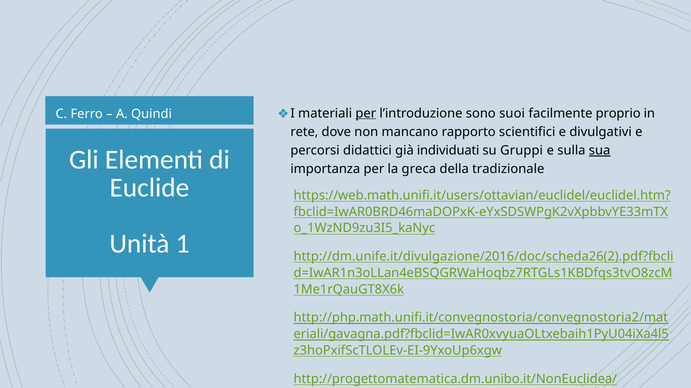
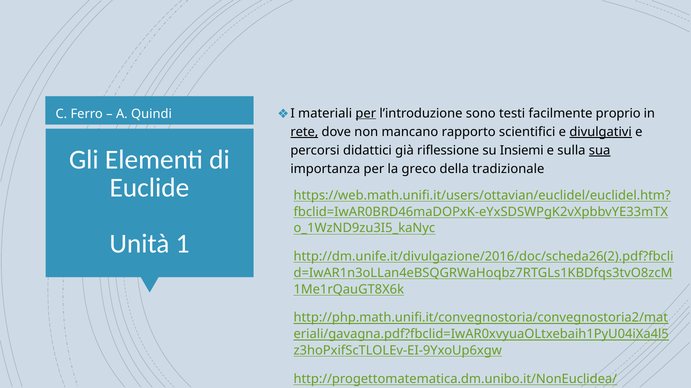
suoi: suoi -> testi
rete underline: none -> present
divulgativi underline: none -> present
individuati: individuati -> riflessione
Gruppi: Gruppi -> Insiemi
greca: greca -> greco
